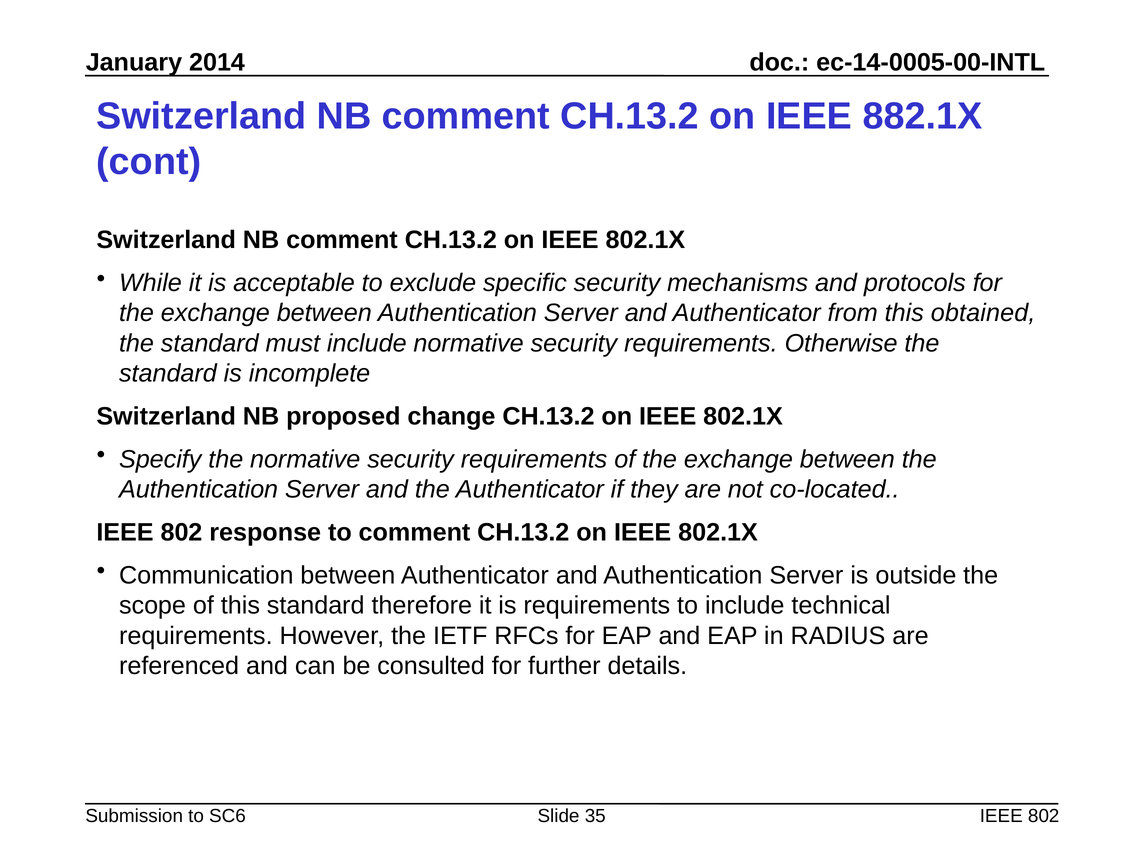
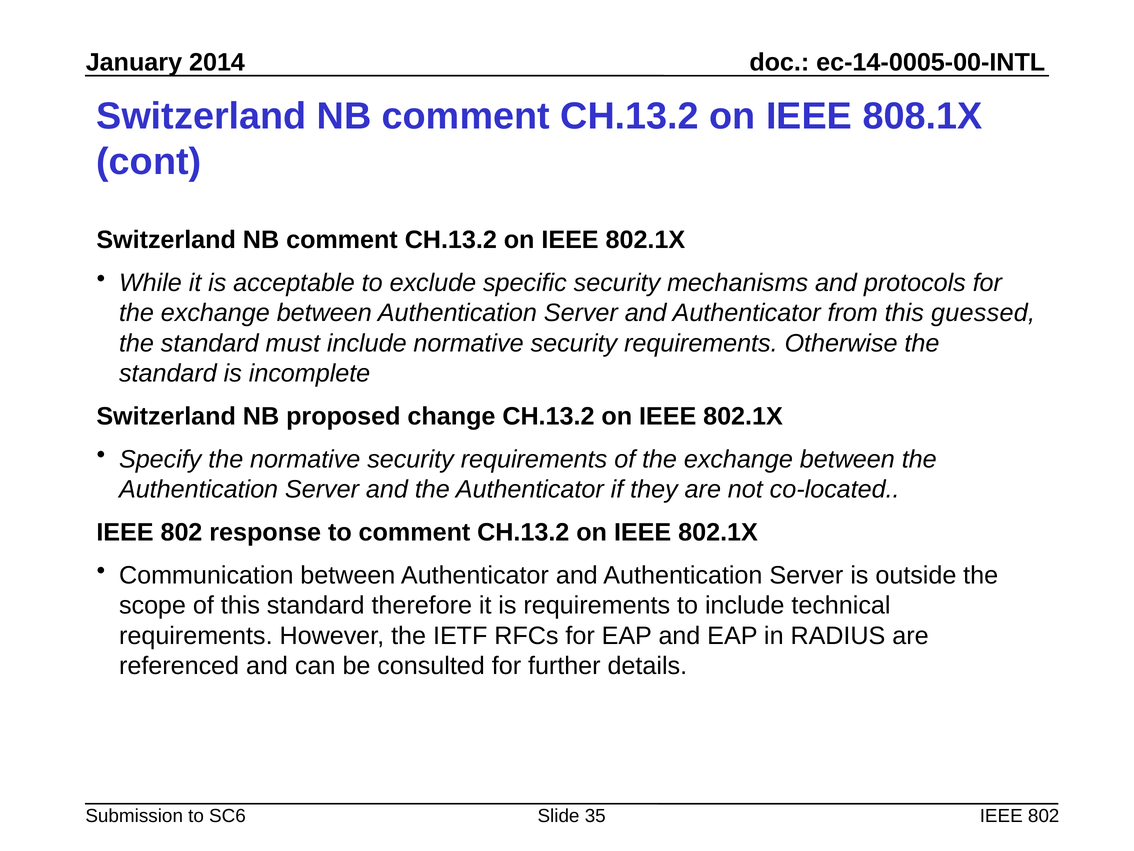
882.1X: 882.1X -> 808.1X
obtained: obtained -> guessed
